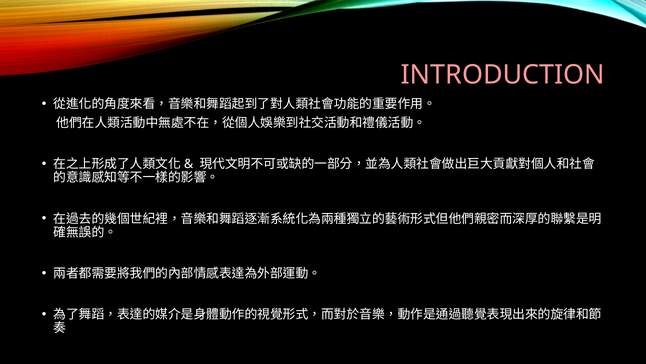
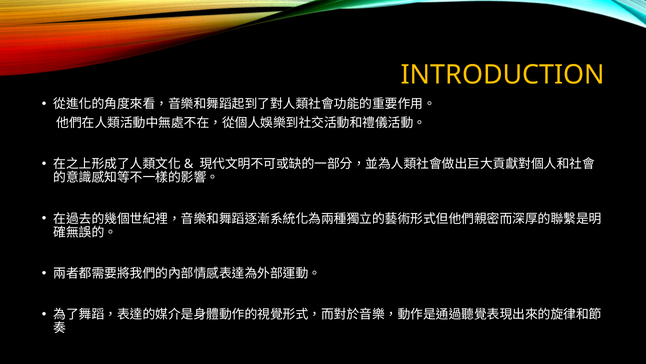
INTRODUCTION colour: pink -> yellow
